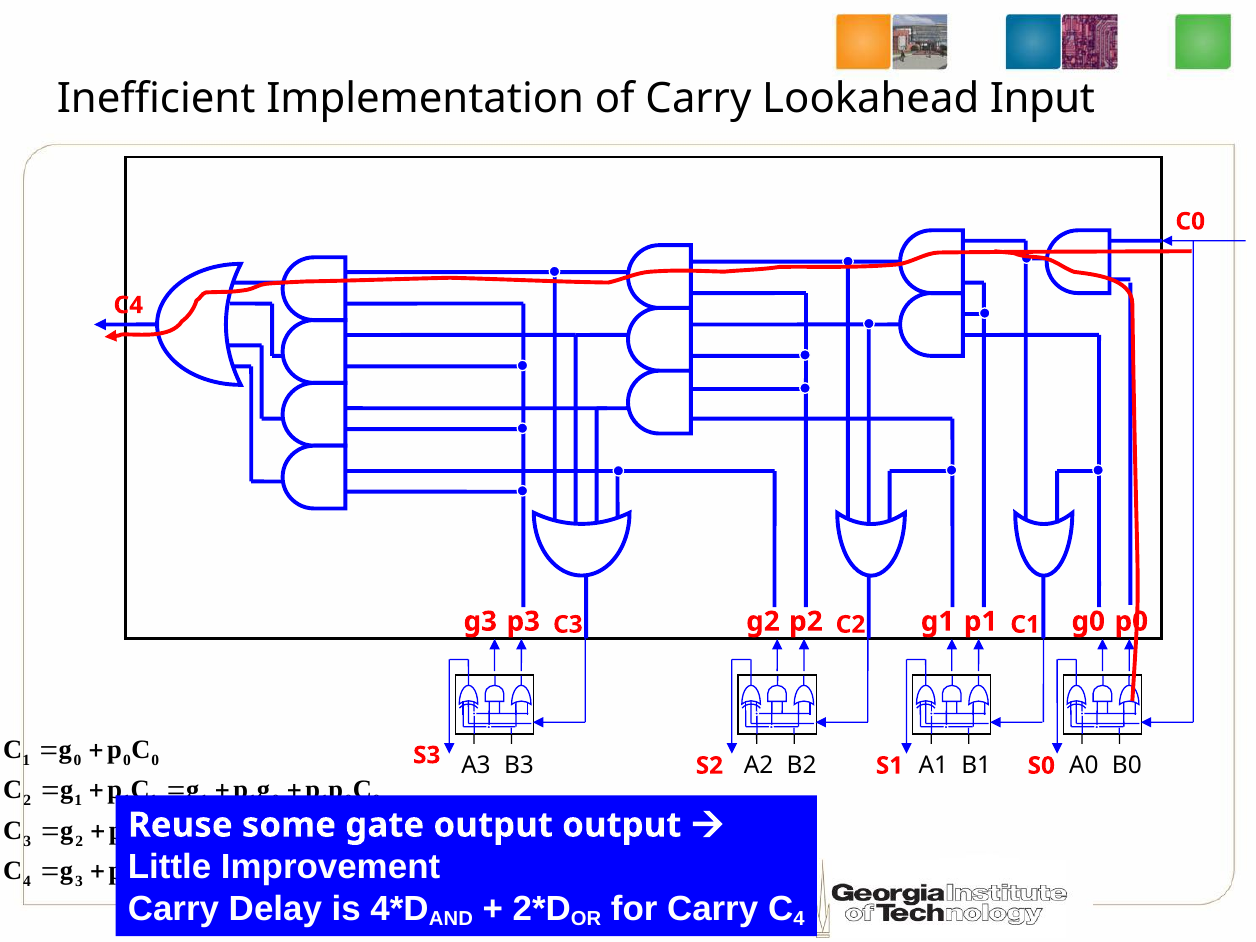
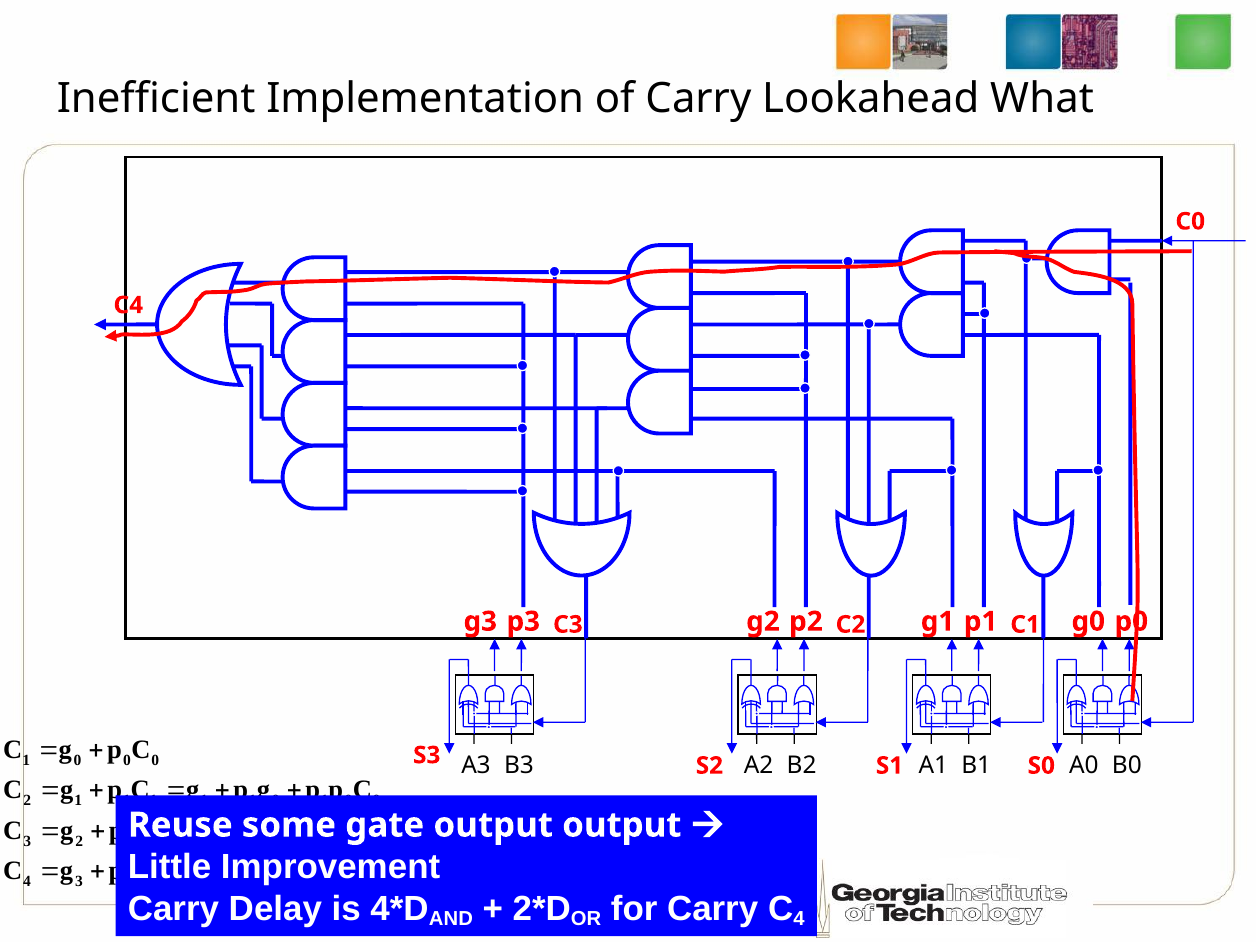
Input: Input -> What
